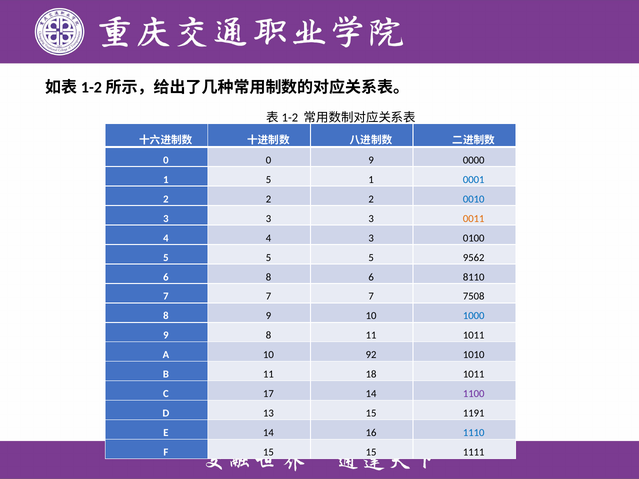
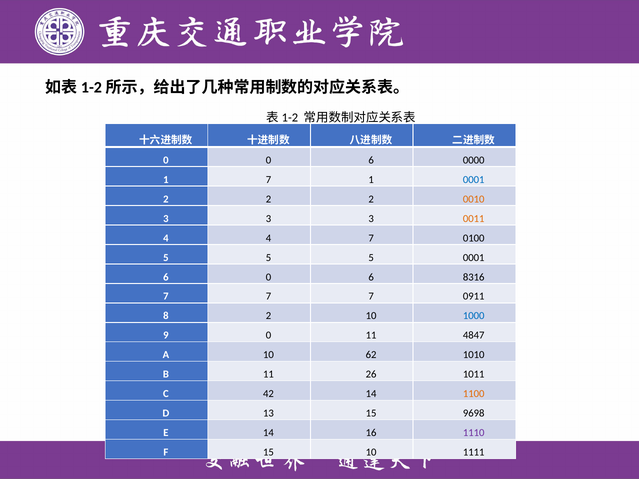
0 0 9: 9 -> 6
1 5: 5 -> 7
0010 colour: blue -> orange
4 3: 3 -> 7
5 9562: 9562 -> 0001
6 8: 8 -> 0
8110: 8110 -> 8316
7508: 7508 -> 0911
8 9: 9 -> 2
9 8: 8 -> 0
11 1011: 1011 -> 4847
92: 92 -> 62
18: 18 -> 26
17: 17 -> 42
1100 colour: purple -> orange
1191: 1191 -> 9698
1110 colour: blue -> purple
15 15: 15 -> 10
